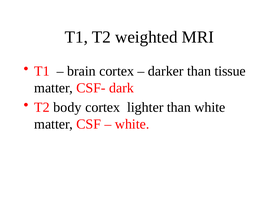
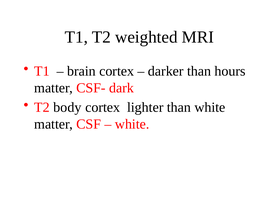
tissue: tissue -> hours
